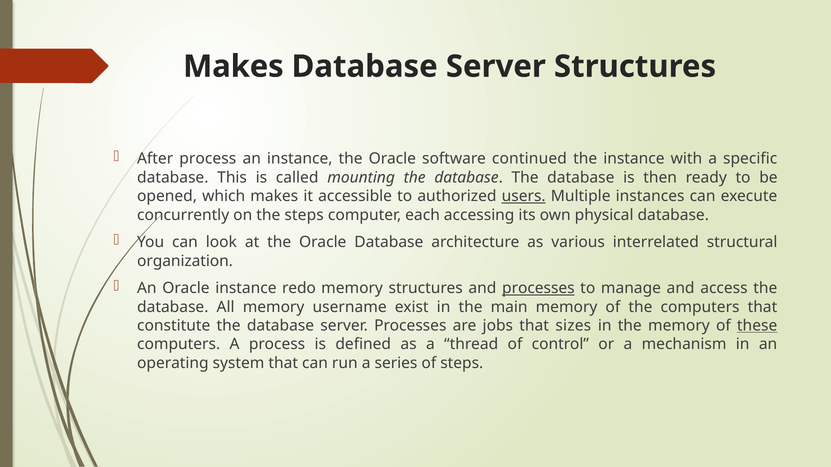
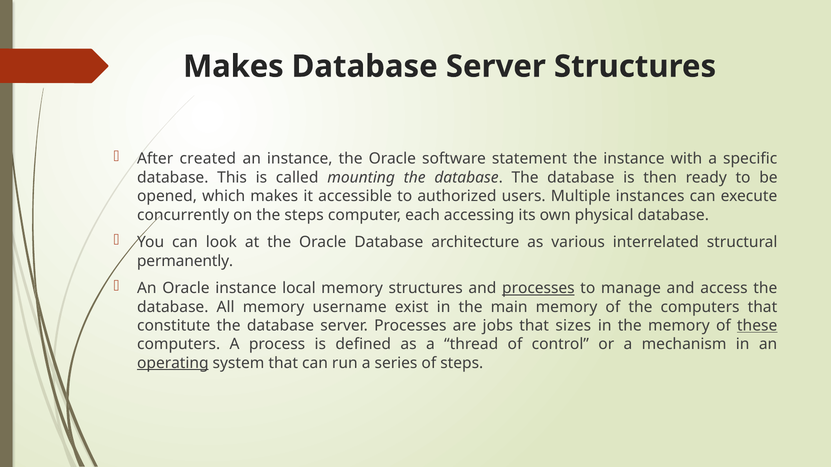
After process: process -> created
continued: continued -> statement
users underline: present -> none
organization: organization -> permanently
redo: redo -> local
operating underline: none -> present
